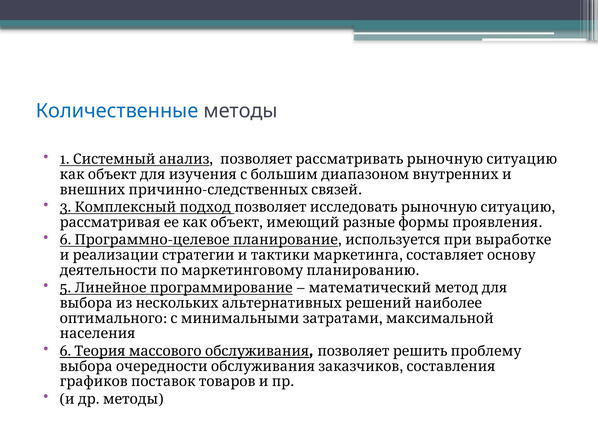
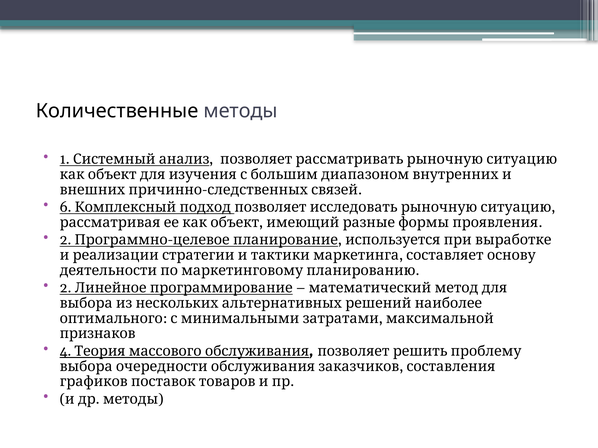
Количественные colour: blue -> black
3: 3 -> 6
6 at (66, 240): 6 -> 2
5 at (66, 288): 5 -> 2
населения: населения -> признаков
6 at (65, 352): 6 -> 4
